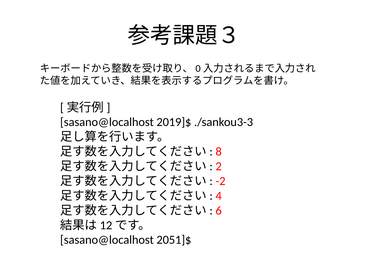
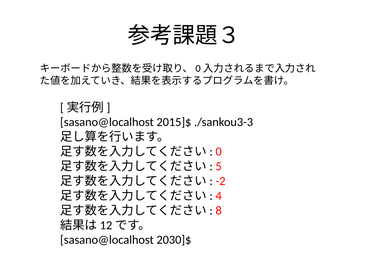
2019]$: 2019]$ -> 2015]$
8: 8 -> 0
2: 2 -> 5
6: 6 -> 8
2051]$: 2051]$ -> 2030]$
